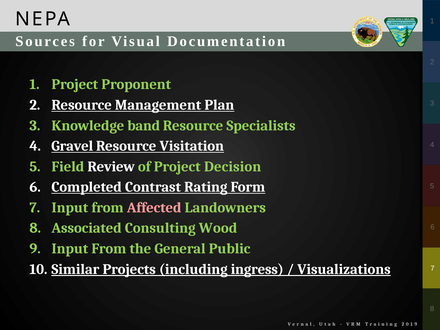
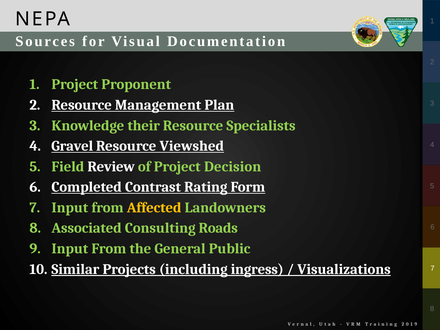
band: band -> their
Visitation: Visitation -> Viewshed
Affected colour: pink -> yellow
Wood: Wood -> Roads
